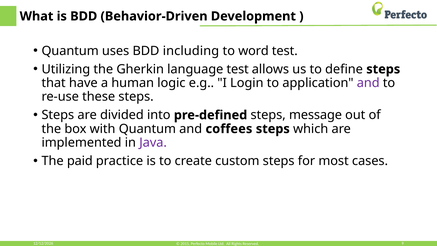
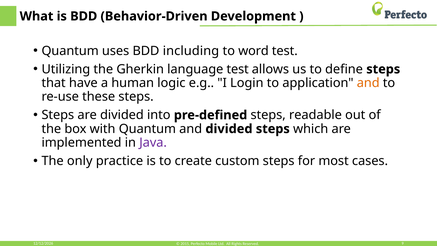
and at (368, 83) colour: purple -> orange
message: message -> readable
and coffees: coffees -> divided
paid: paid -> only
